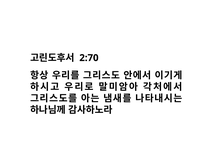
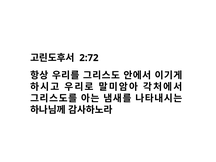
2:70: 2:70 -> 2:72
